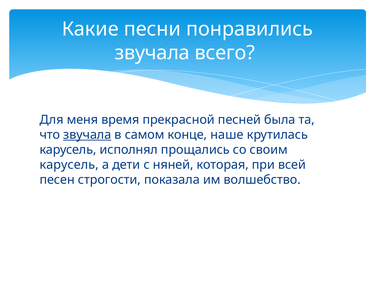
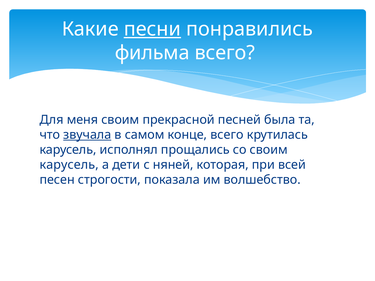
песни underline: none -> present
звучала at (152, 53): звучала -> фильма
меня время: время -> своим
конце наше: наше -> всего
